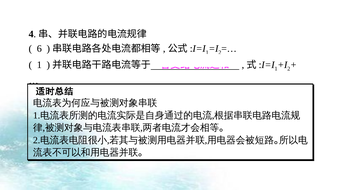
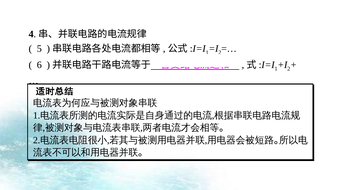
6: 6 -> 5
1 at (39, 65): 1 -> 6
